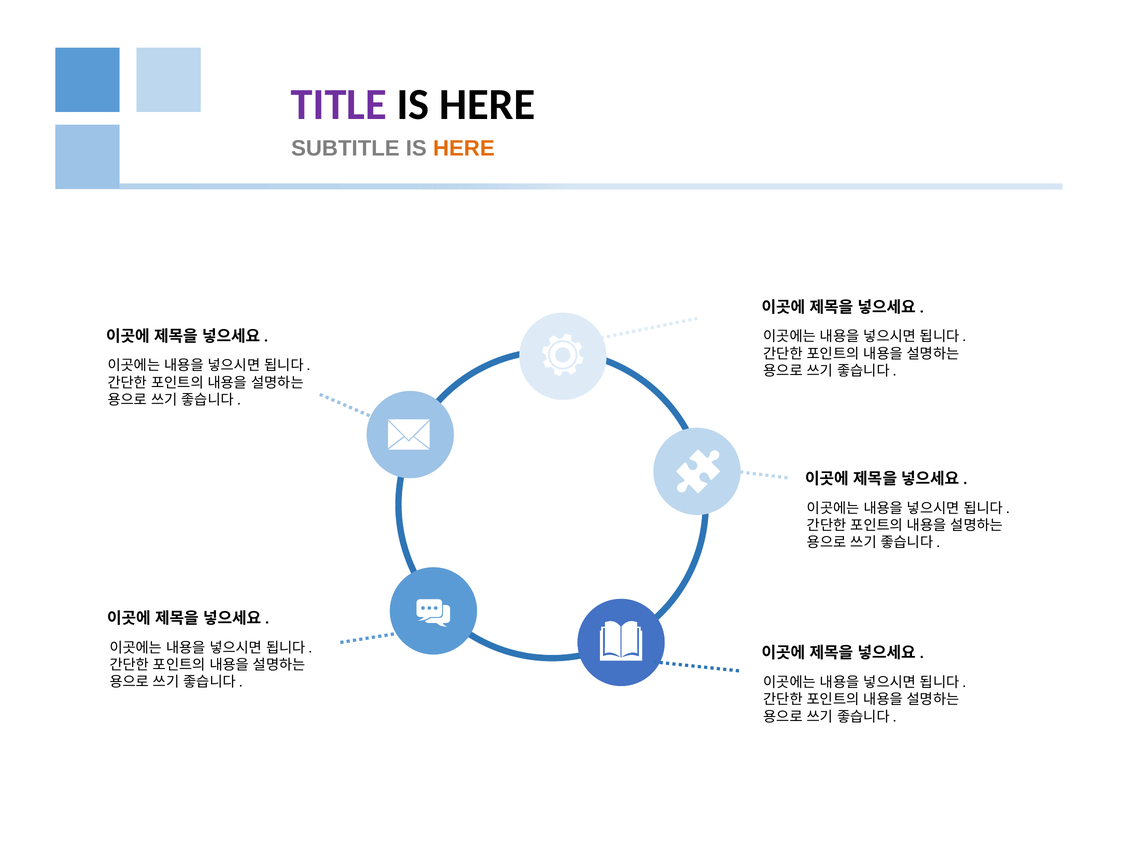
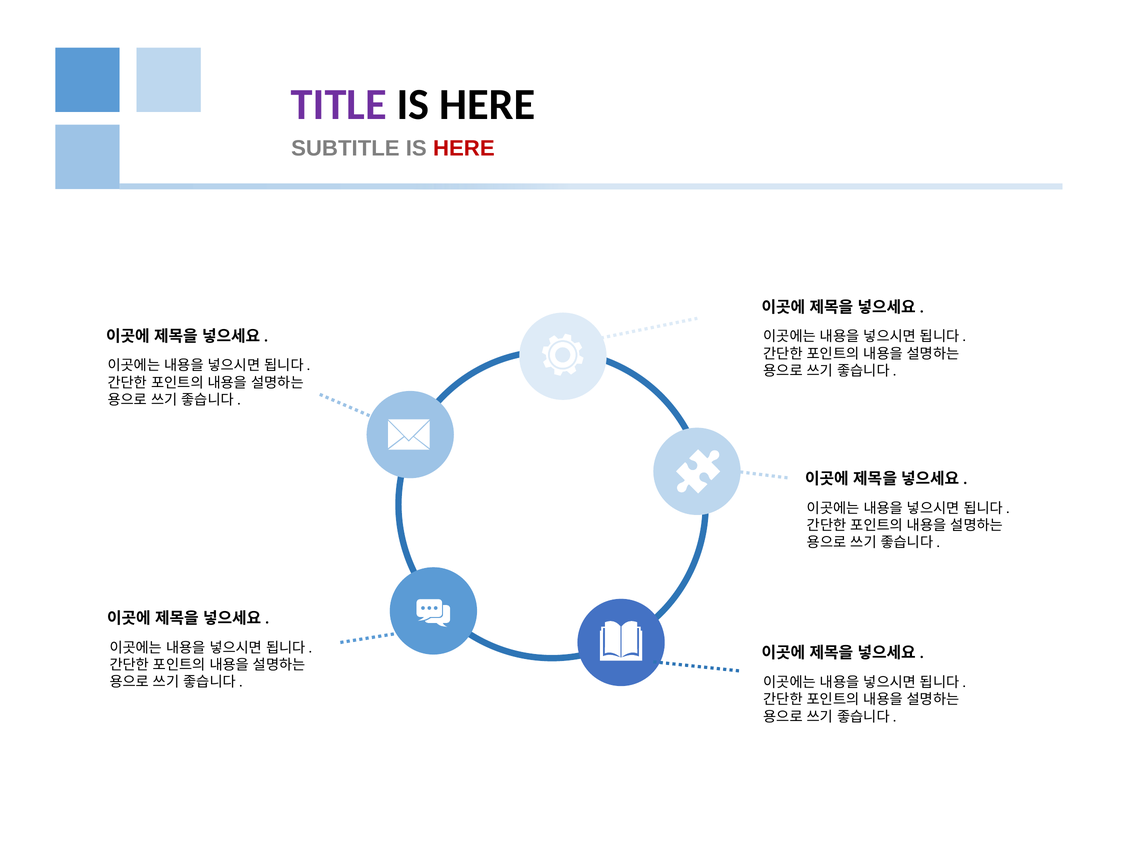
HERE at (464, 149) colour: orange -> red
